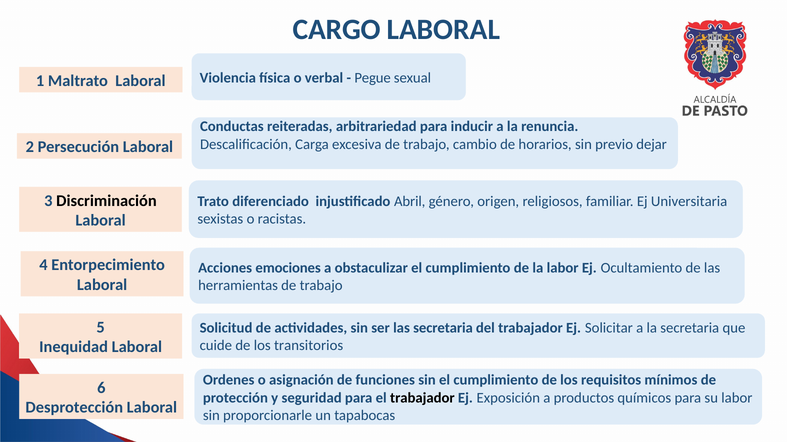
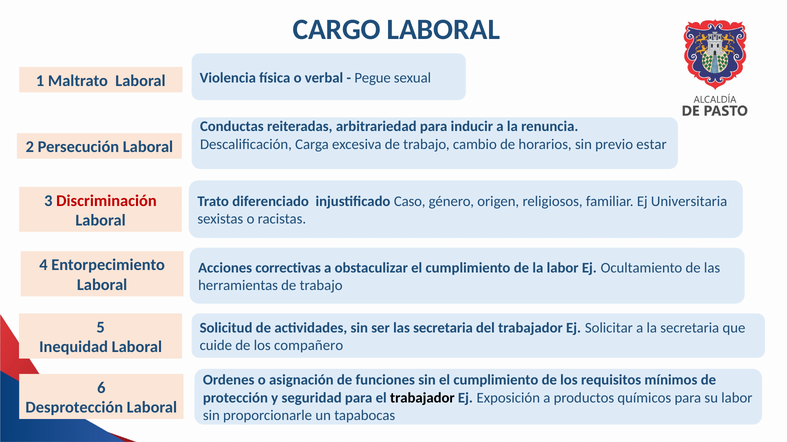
dejar: dejar -> estar
Discriminación colour: black -> red
Abril: Abril -> Caso
emociones: emociones -> correctivas
transitorios: transitorios -> compañero
